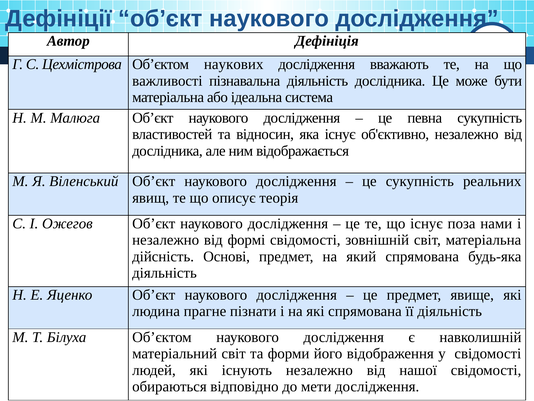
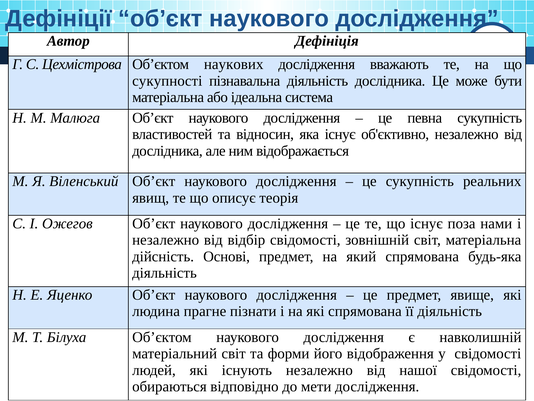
важливості: важливості -> сукупності
формі: формі -> відбір
